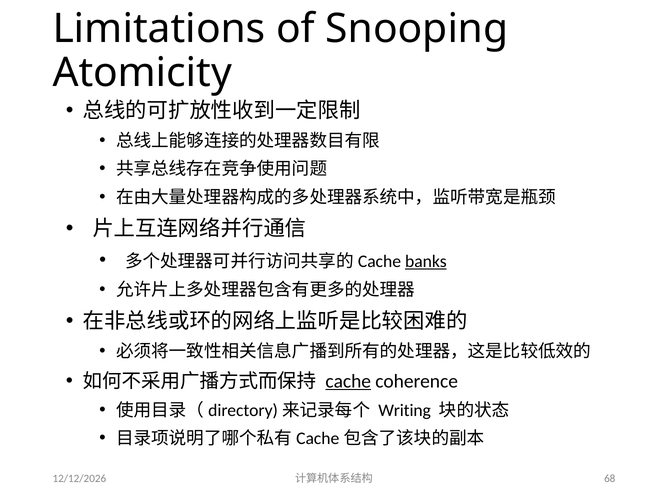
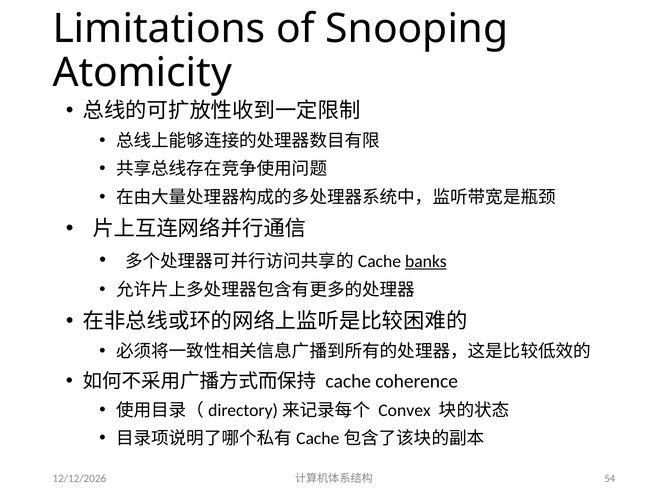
cache underline: present -> none
Writing: Writing -> Convex
68: 68 -> 54
